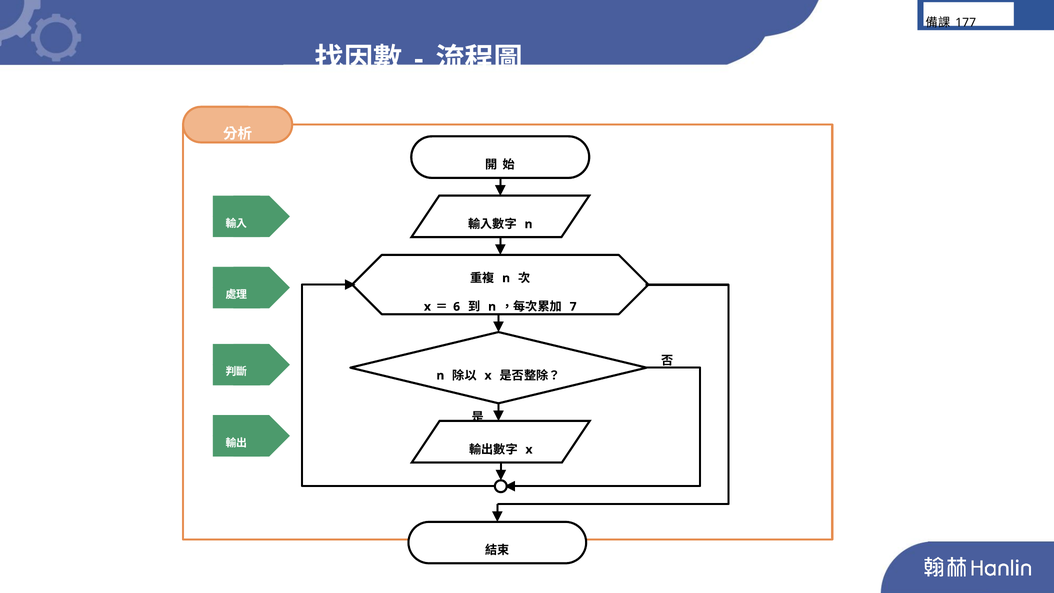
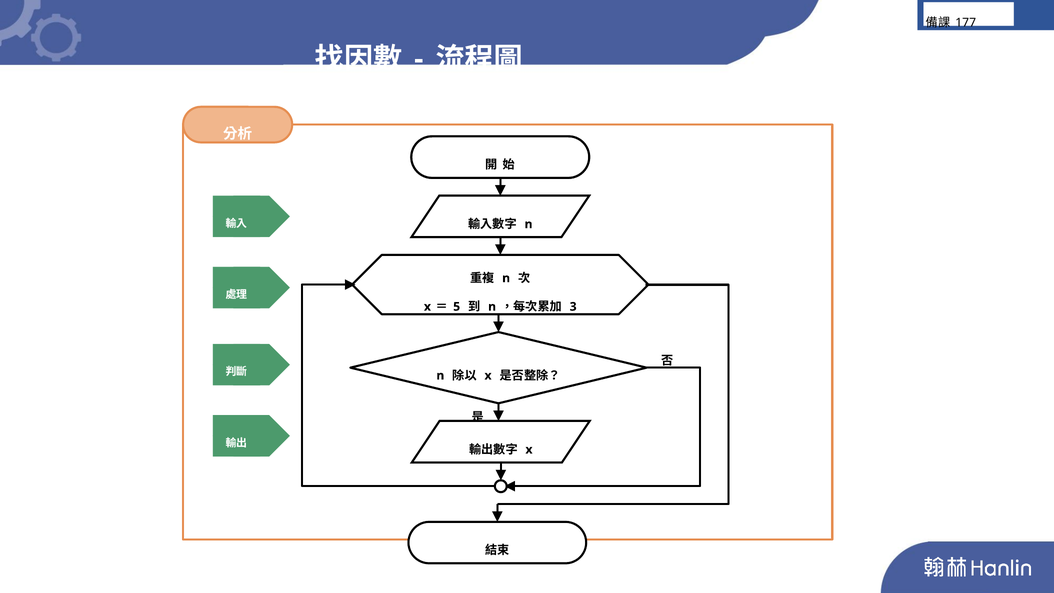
6: 6 -> 5
7: 7 -> 3
